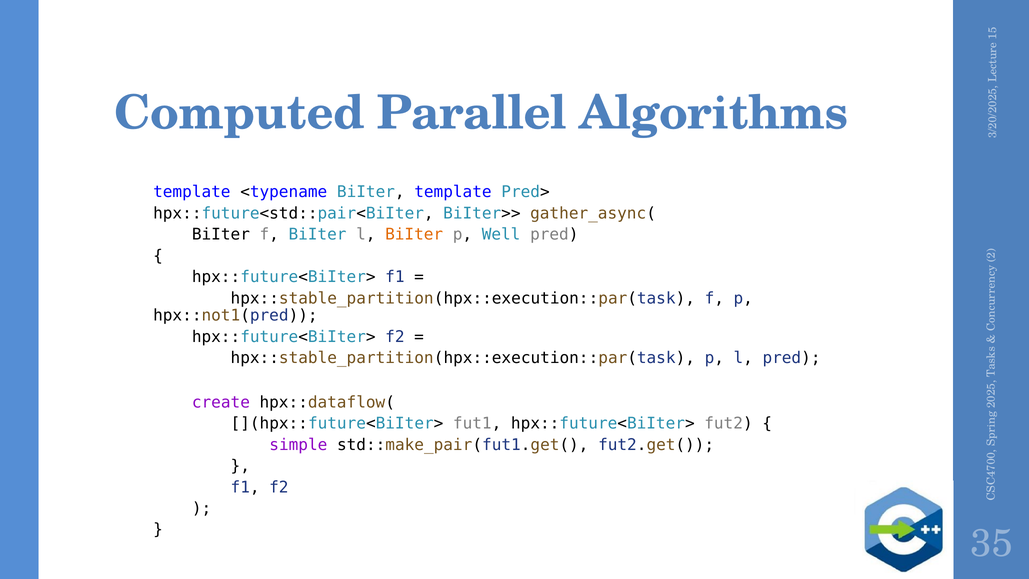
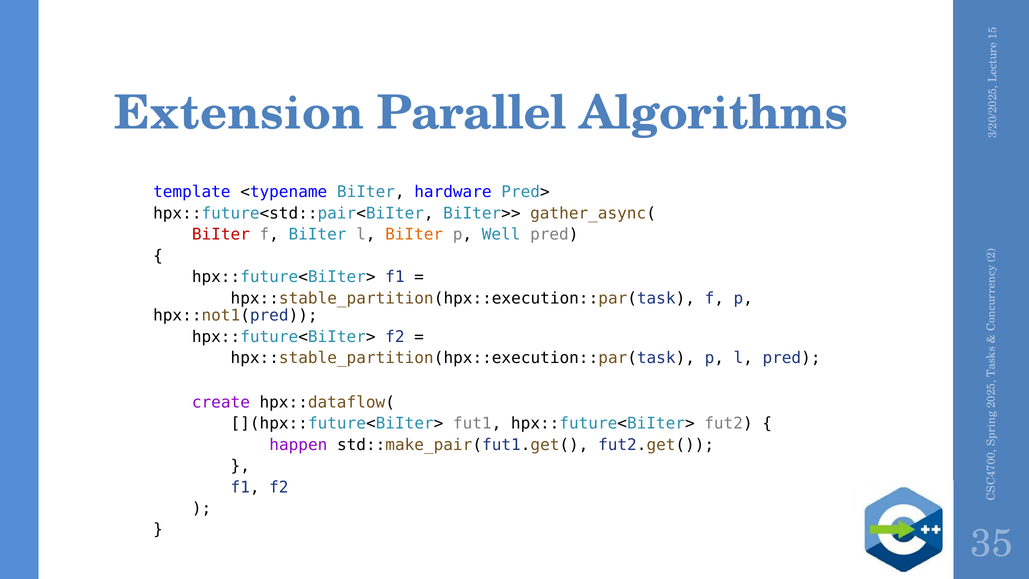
Computed: Computed -> Extension
BiIter template: template -> hardware
BiIter at (221, 235) colour: black -> red
simple: simple -> happen
